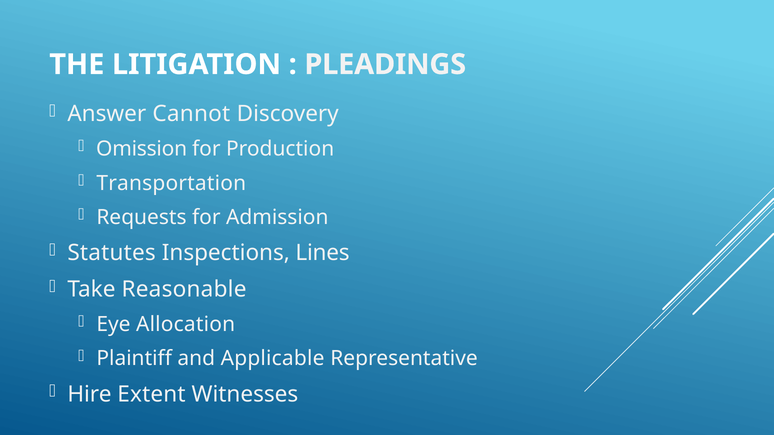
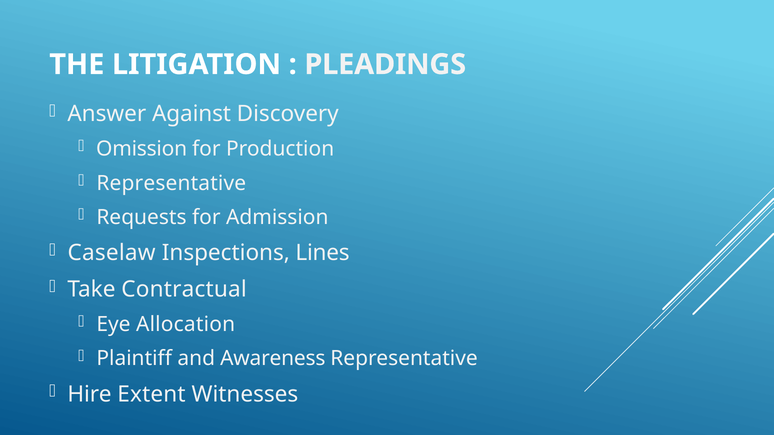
Cannot: Cannot -> Against
Transportation at (171, 183): Transportation -> Representative
Statutes: Statutes -> Caselaw
Reasonable: Reasonable -> Contractual
Applicable: Applicable -> Awareness
